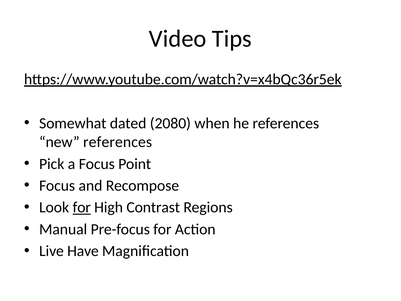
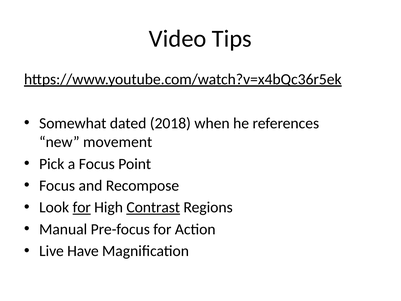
2080: 2080 -> 2018
new references: references -> movement
Contrast underline: none -> present
